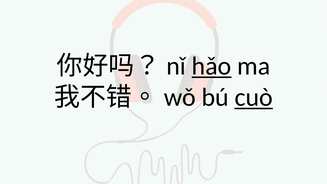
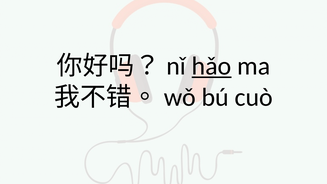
cuò underline: present -> none
